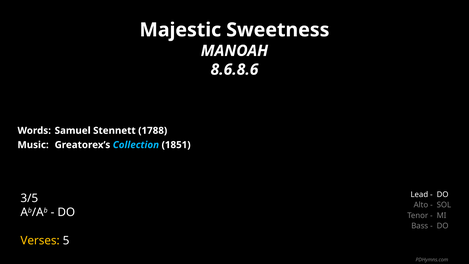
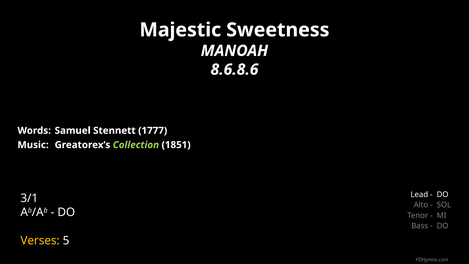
1788: 1788 -> 1777
Collection colour: light blue -> light green
3/5: 3/5 -> 3/1
